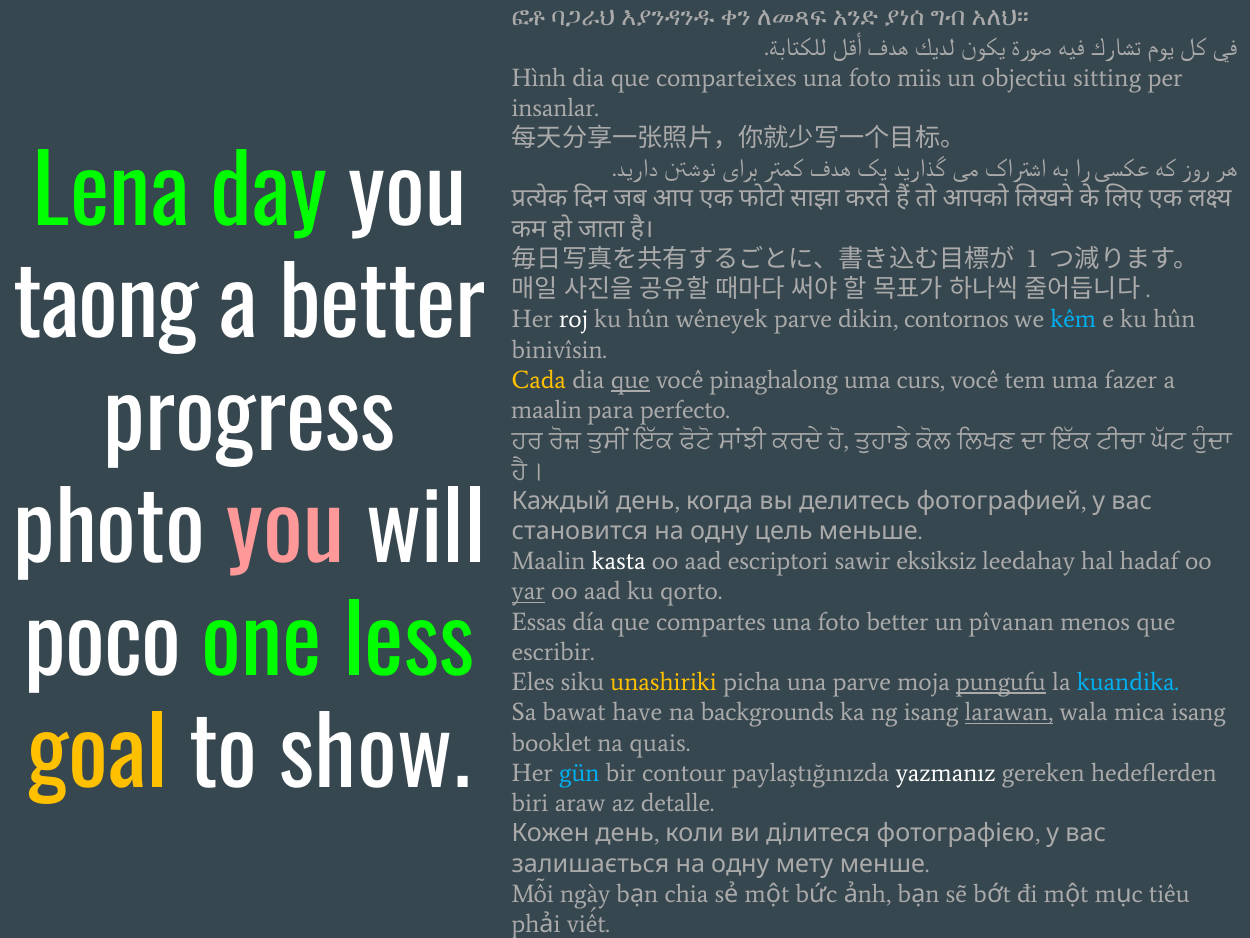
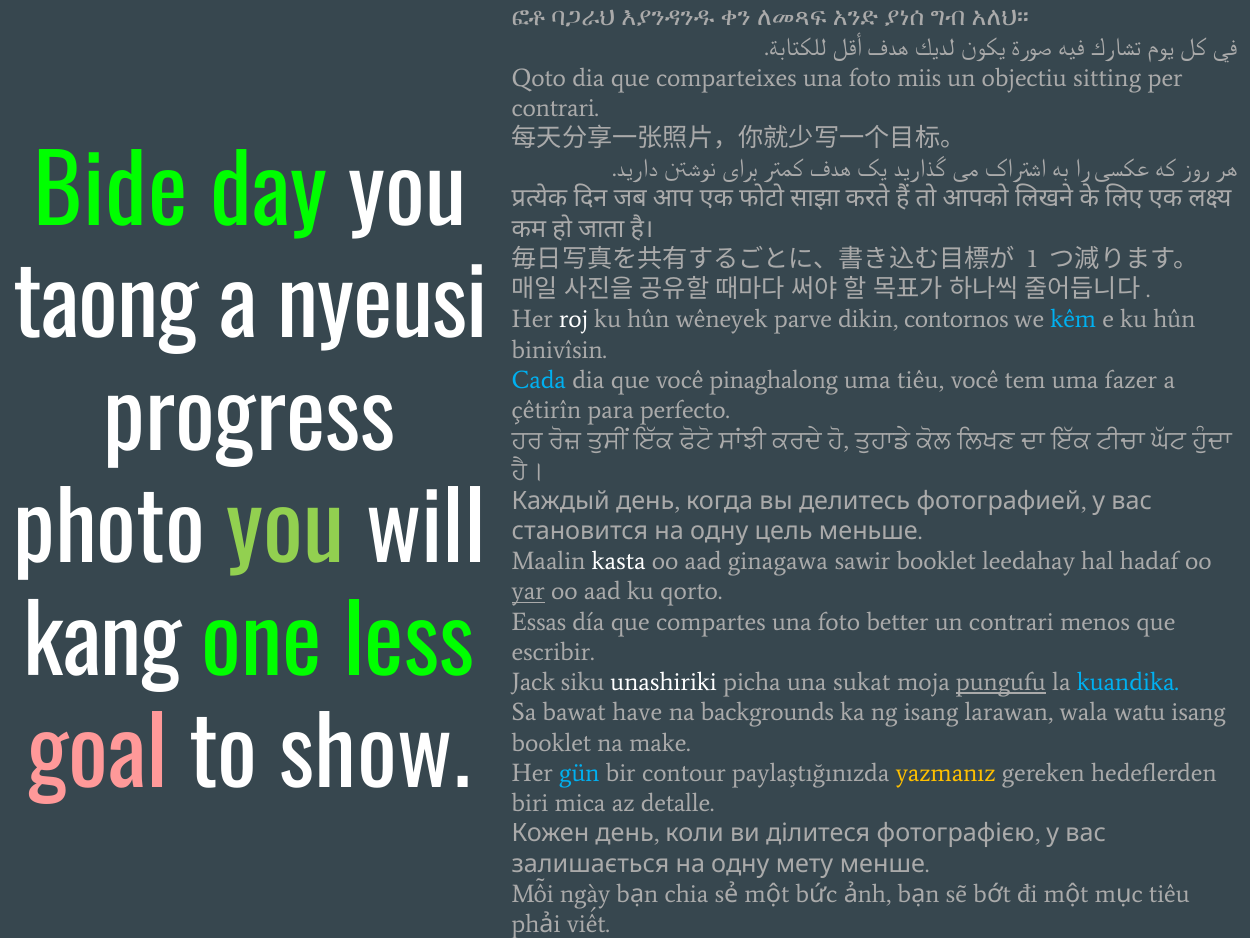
Hình: Hình -> Qoto
insanlar at (555, 108): insanlar -> contrari
Lena: Lena -> Bide
a better: better -> nyeusi
Cada colour: yellow -> light blue
que at (630, 380) underline: present -> none
uma curs: curs -> tiêu
maalin at (547, 410): maalin -> çêtirîn
you at (286, 532) colour: pink -> light green
escriptori: escriptori -> ginagawa
sawir eksiksiz: eksiksiz -> booklet
un pîvanan: pîvanan -> contrari
poco: poco -> kang
Eles: Eles -> Jack
unashiriki colour: yellow -> white
una parve: parve -> sukat
larawan underline: present -> none
mica: mica -> watu
goal colour: yellow -> pink
quais: quais -> make
yazmanız colour: white -> yellow
araw: araw -> mica
